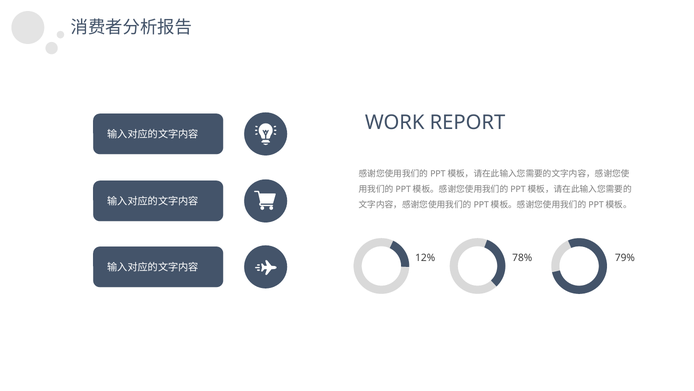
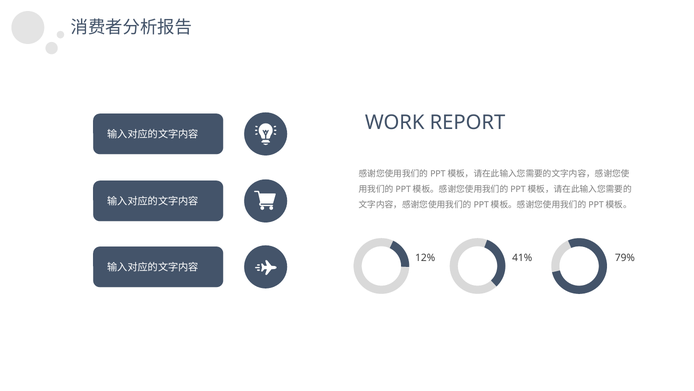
78%: 78% -> 41%
